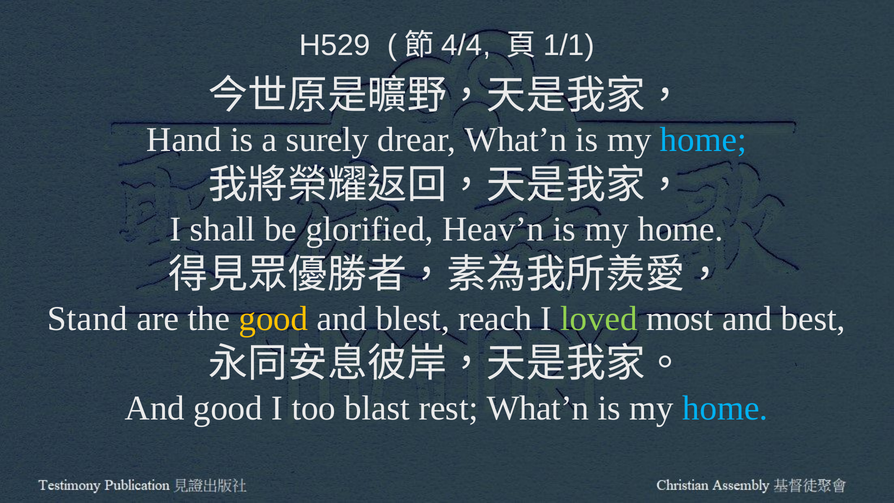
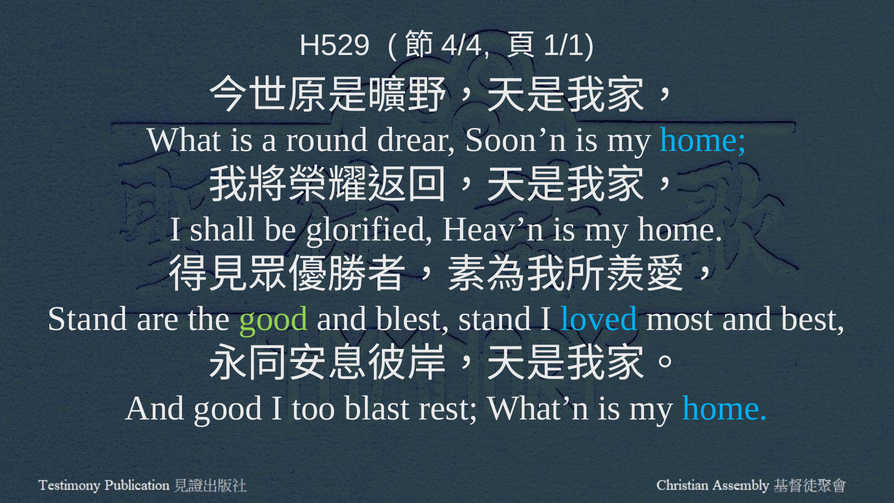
Hand: Hand -> What
surely: surely -> round
drear What’n: What’n -> Soon’n
good at (274, 319) colour: yellow -> light green
blest reach: reach -> stand
loved colour: light green -> light blue
